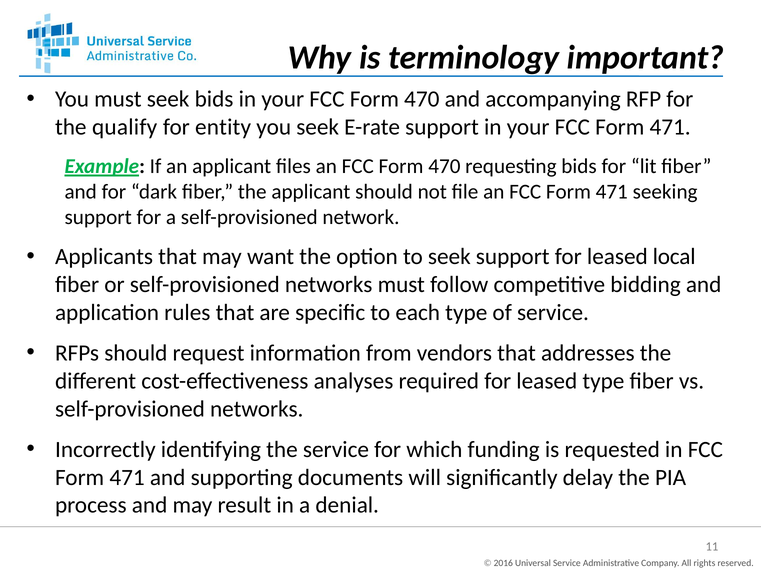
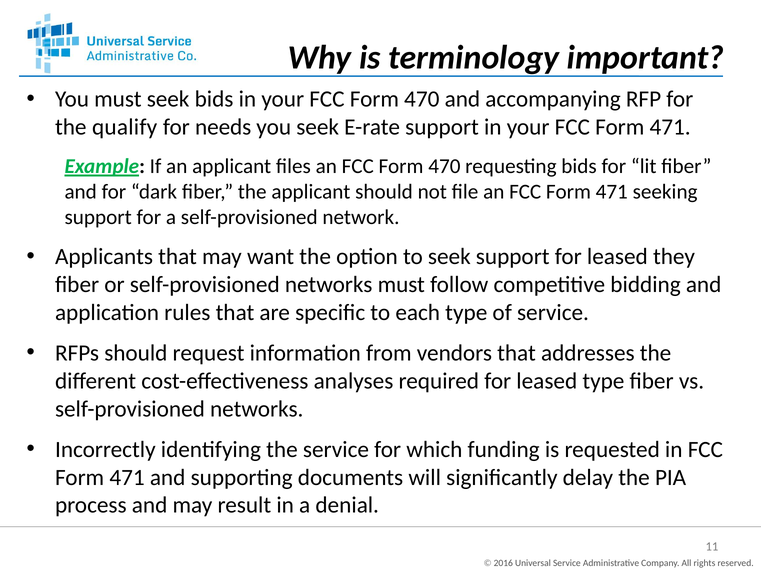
entity: entity -> needs
local: local -> they
